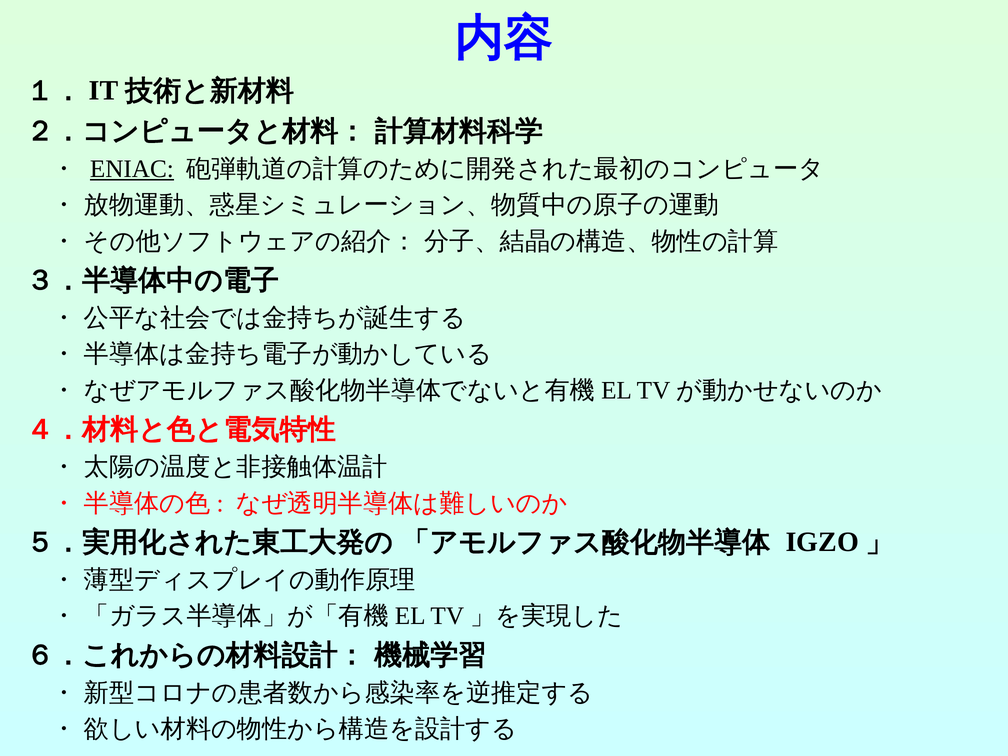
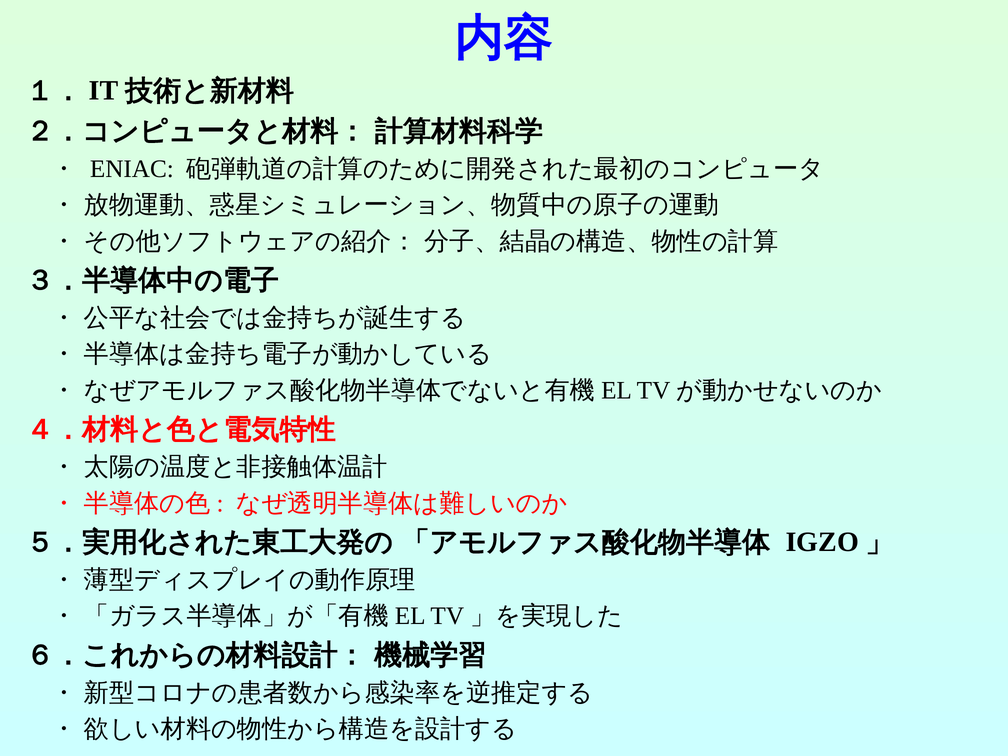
ENIAC underline: present -> none
